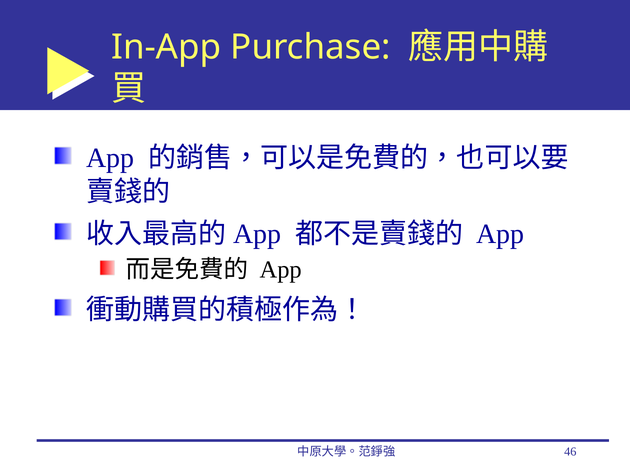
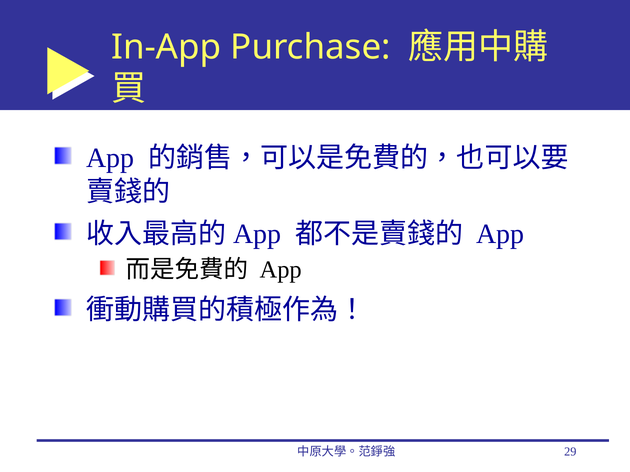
46: 46 -> 29
